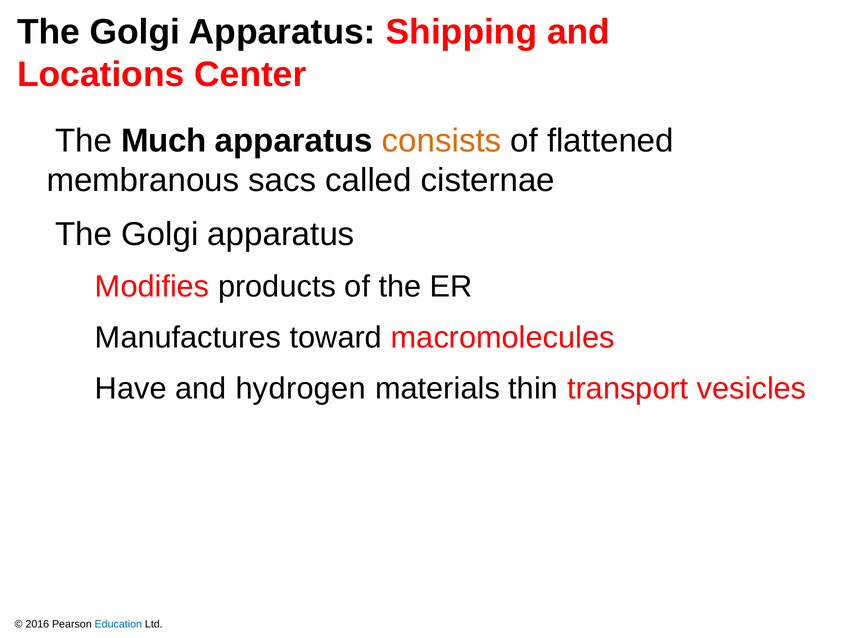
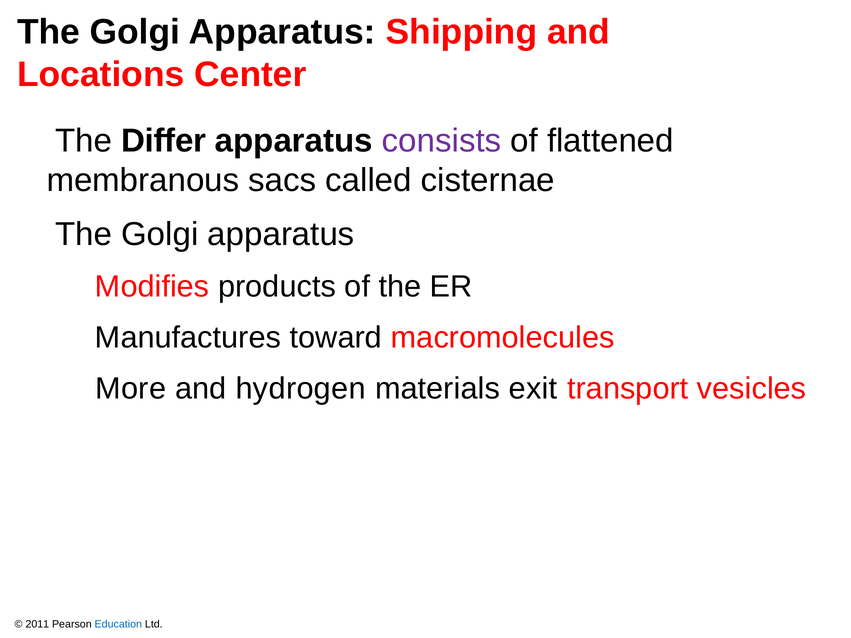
Much: Much -> Differ
consists colour: orange -> purple
Have: Have -> More
thin: thin -> exit
2016: 2016 -> 2011
